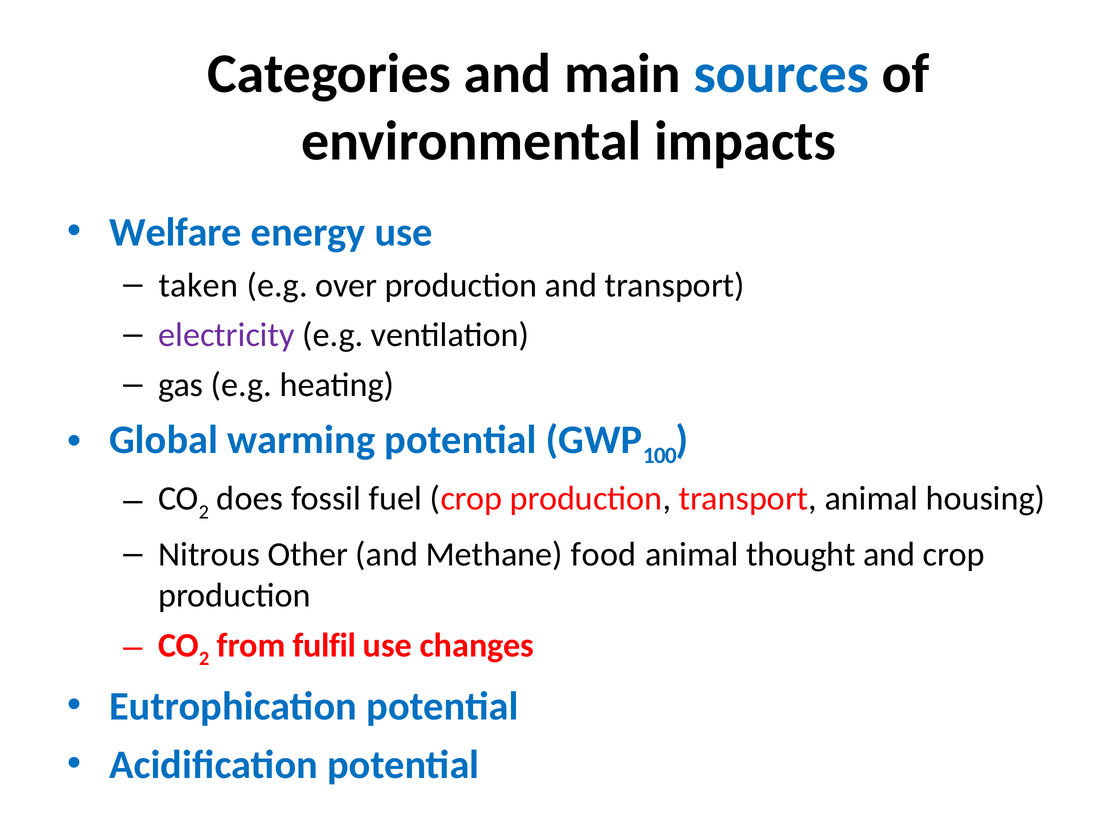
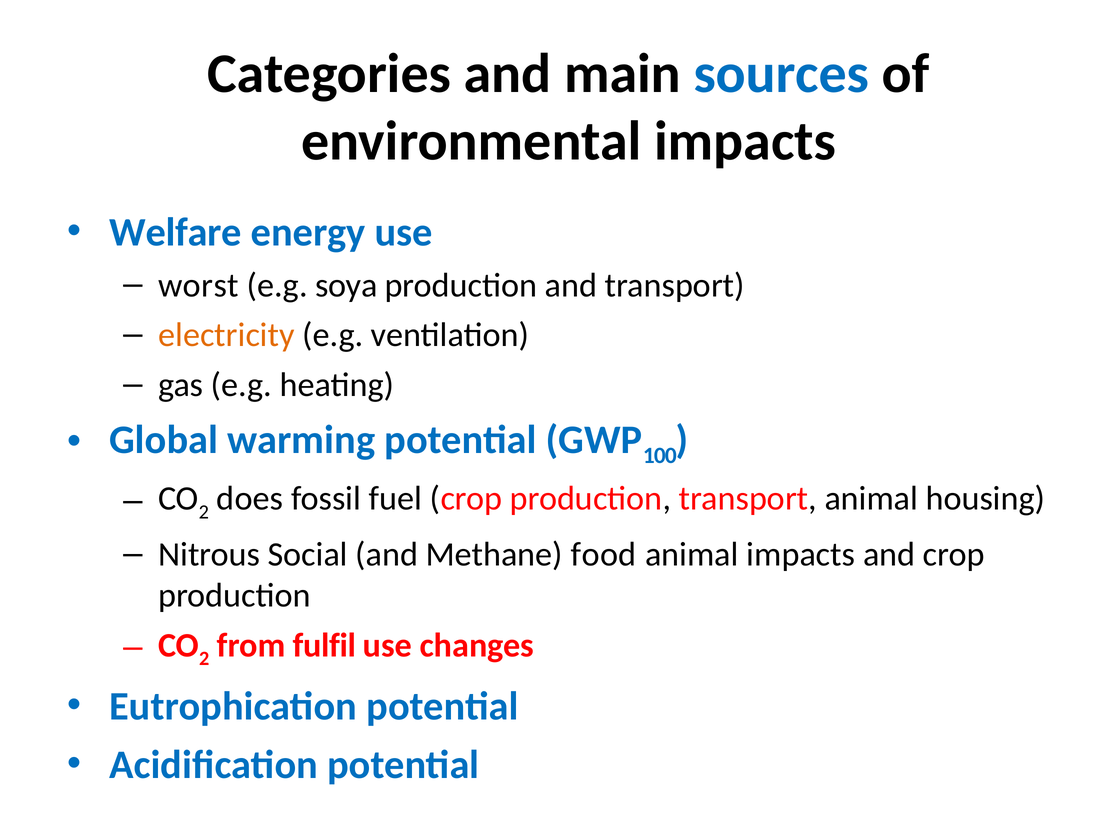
taken: taken -> worst
over: over -> soya
electricity colour: purple -> orange
Other: Other -> Social
animal thought: thought -> impacts
